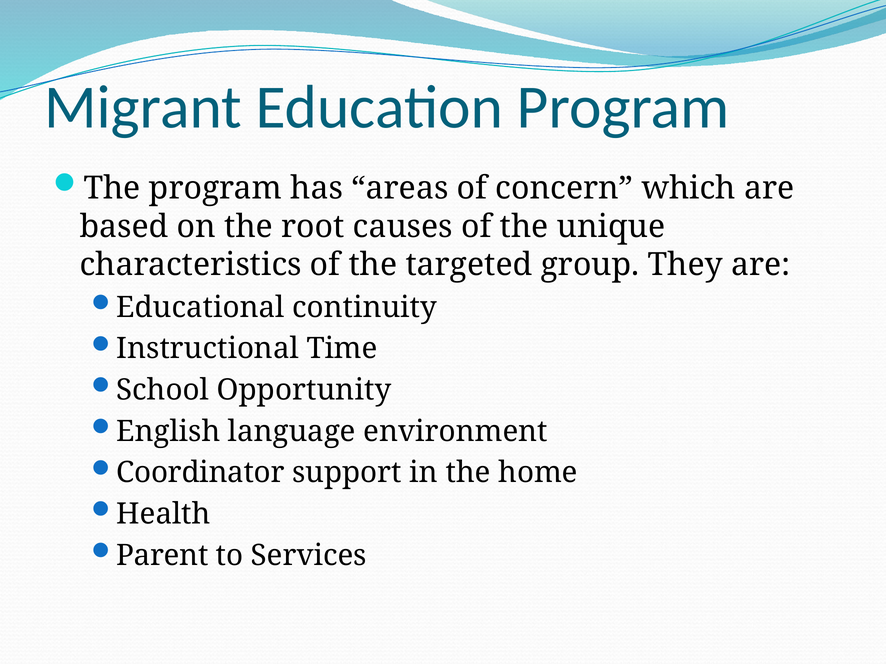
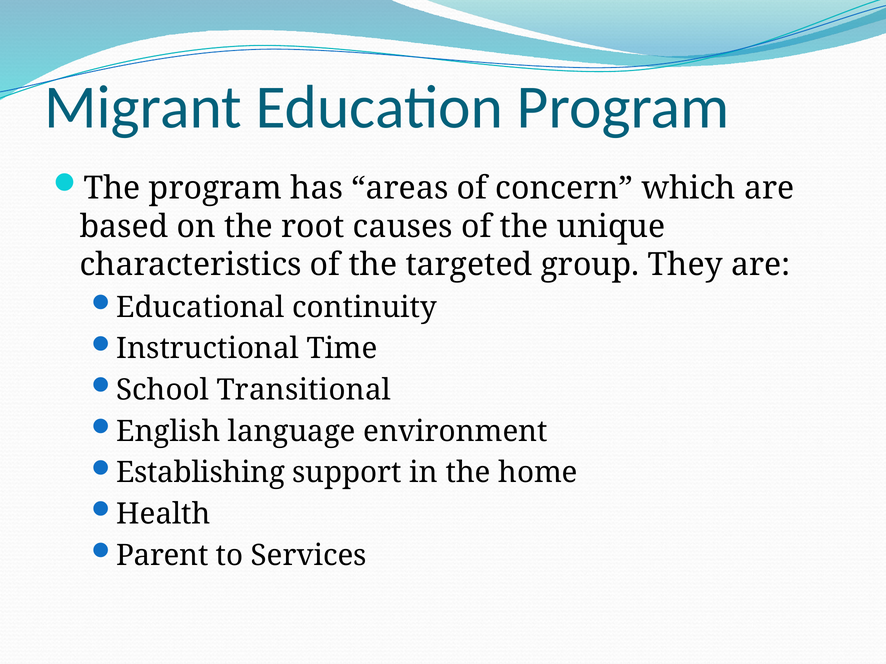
Opportunity: Opportunity -> Transitional
Coordinator: Coordinator -> Establishing
